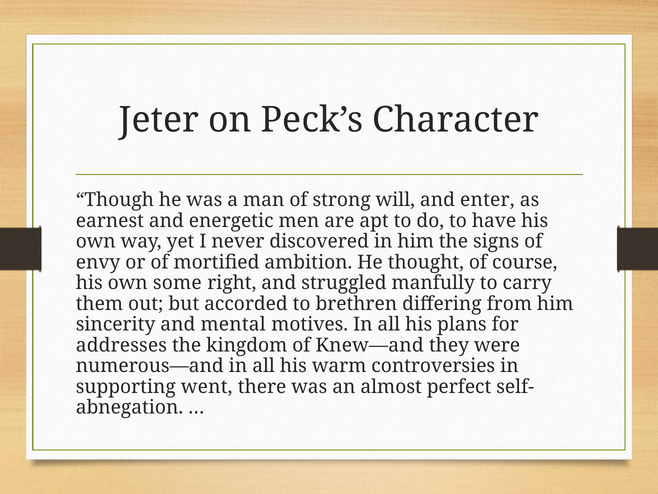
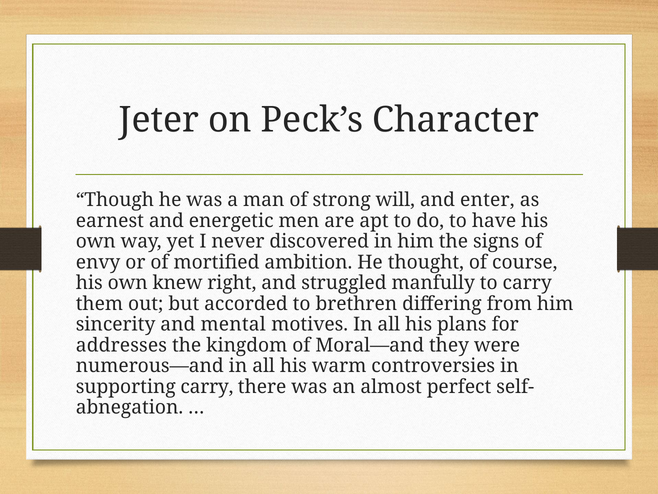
some: some -> knew
Knew—and: Knew—and -> Moral—and
supporting went: went -> carry
